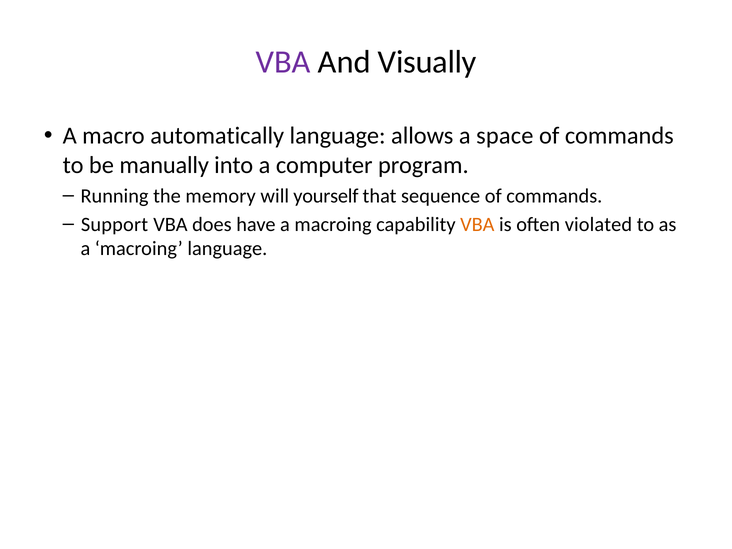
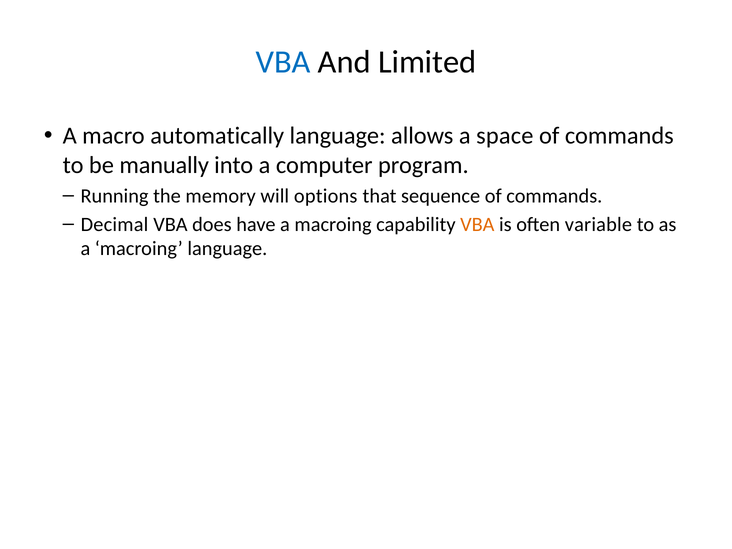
VBA at (283, 62) colour: purple -> blue
Visually: Visually -> Limited
yourself: yourself -> options
Support: Support -> Decimal
violated: violated -> variable
